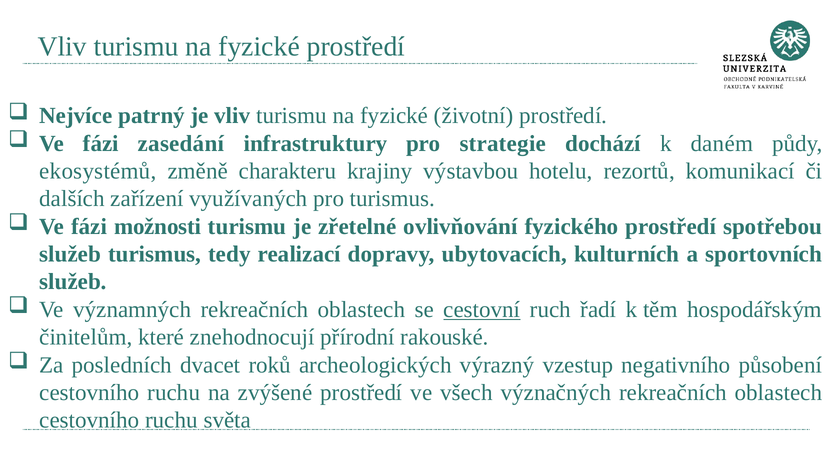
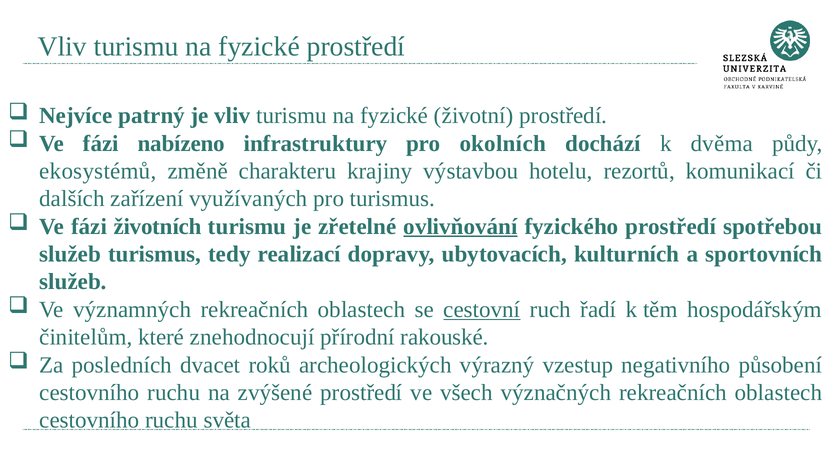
zasedání: zasedání -> nabízeno
strategie: strategie -> okolních
daném: daném -> dvěma
možnosti: možnosti -> životních
ovlivňování underline: none -> present
